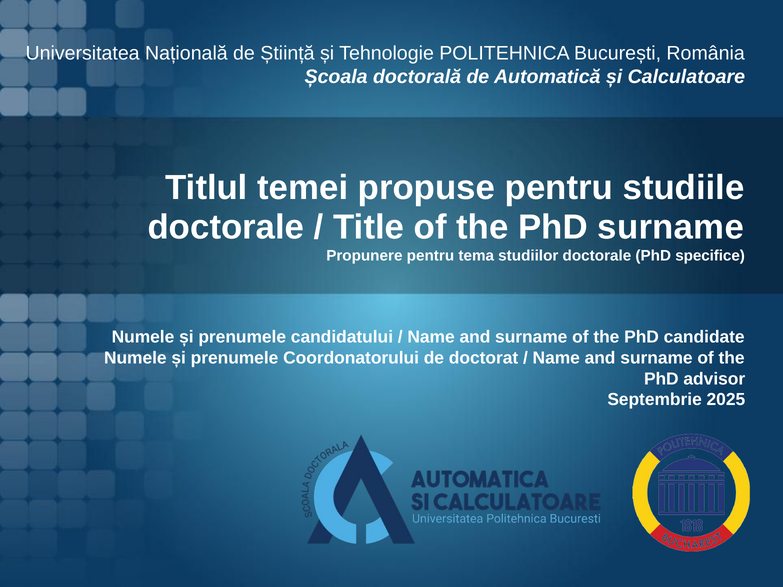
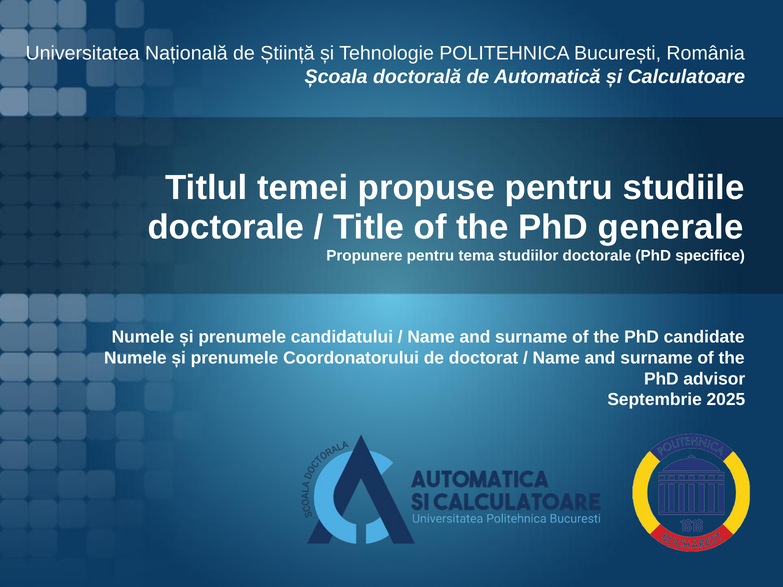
PhD surname: surname -> generale
